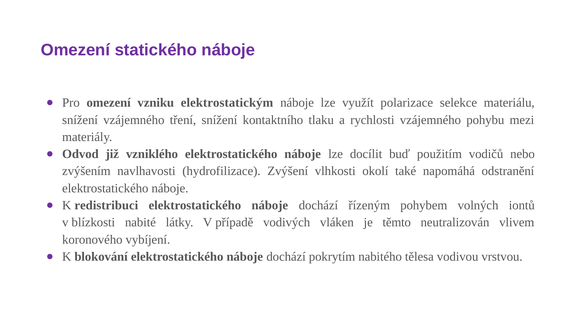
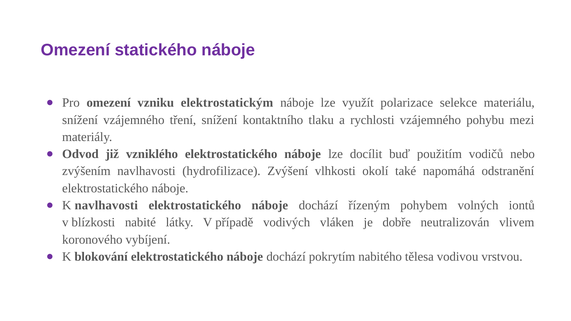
K redistribuci: redistribuci -> navlhavosti
těmto: těmto -> dobře
